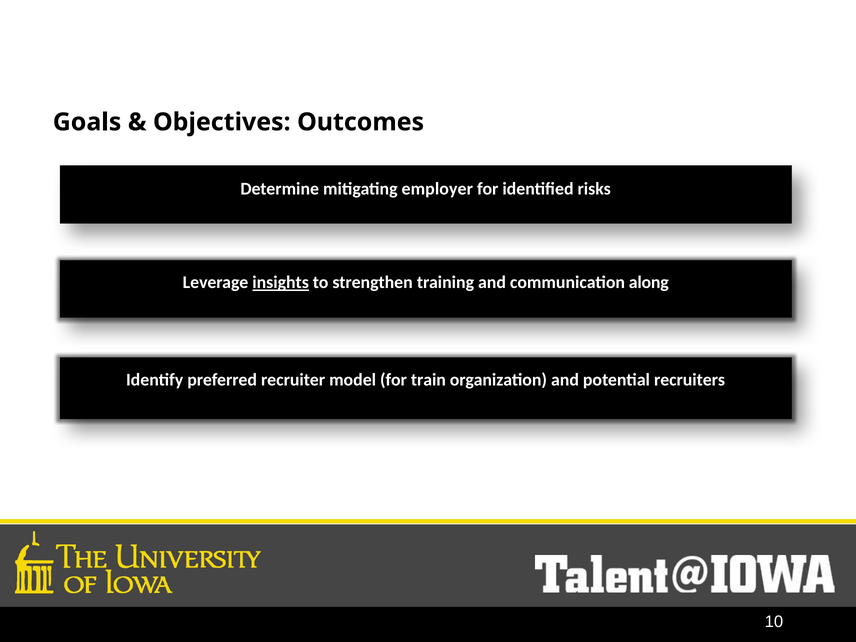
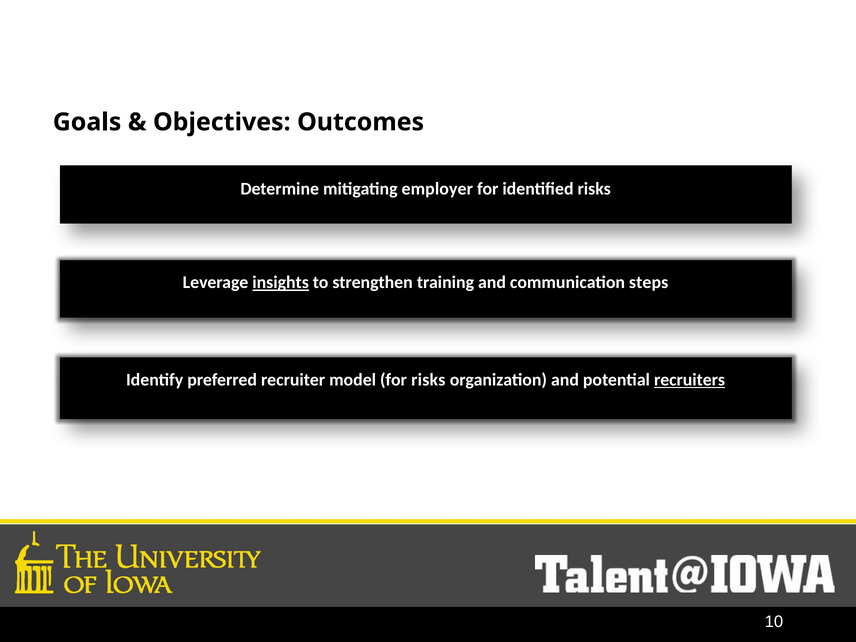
along: along -> steps
for train: train -> risks
recruiters underline: none -> present
